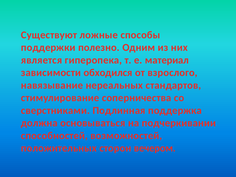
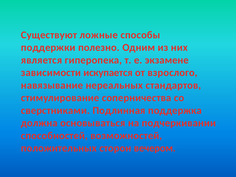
материал: материал -> экзамене
обходился: обходился -> искупается
